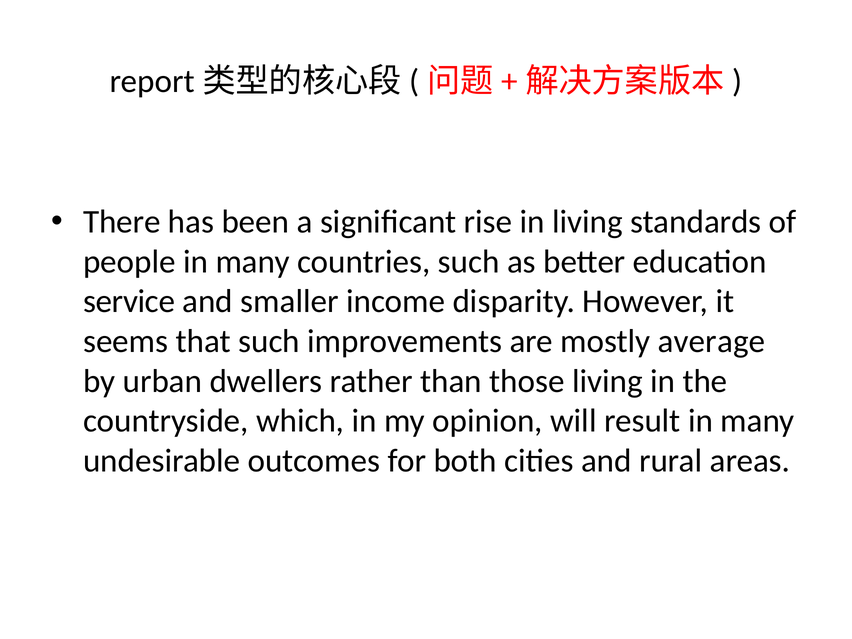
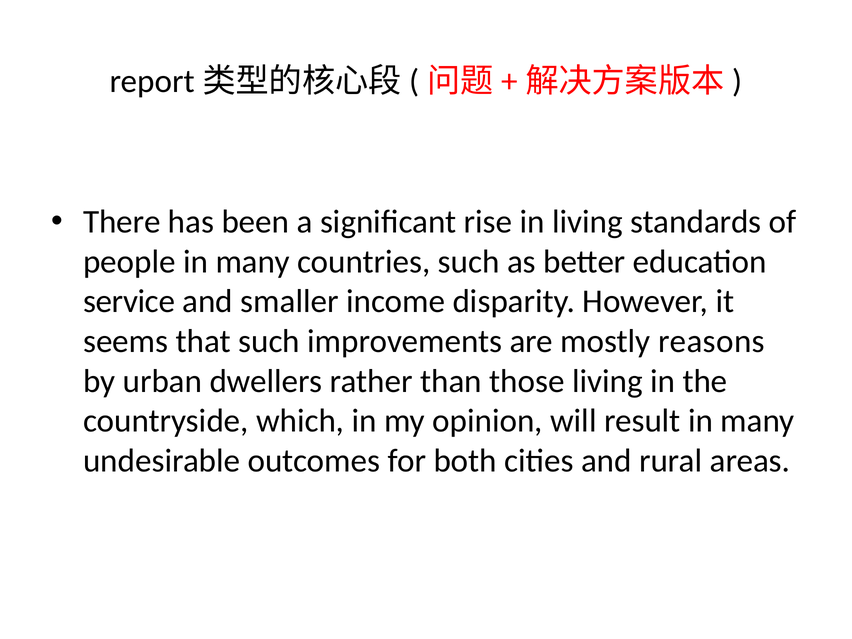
average: average -> reasons
